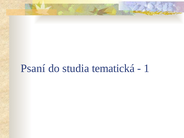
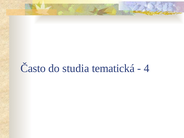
Psaní: Psaní -> Často
1: 1 -> 4
